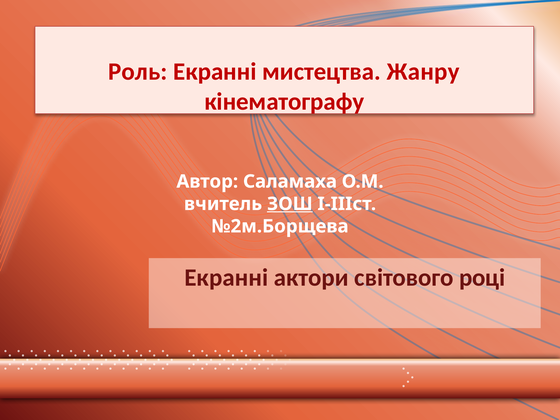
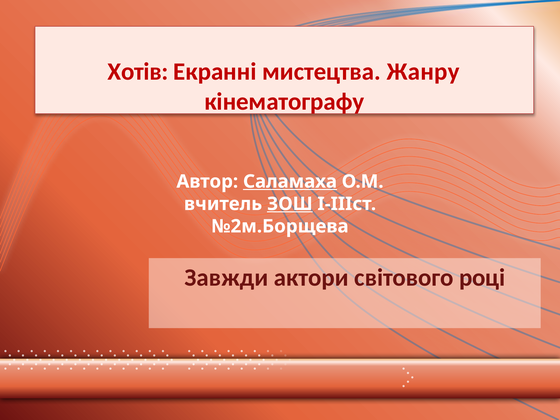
Роль: Роль -> Хотів
Саламаха underline: none -> present
Екранні at (226, 278): Екранні -> Завжди
